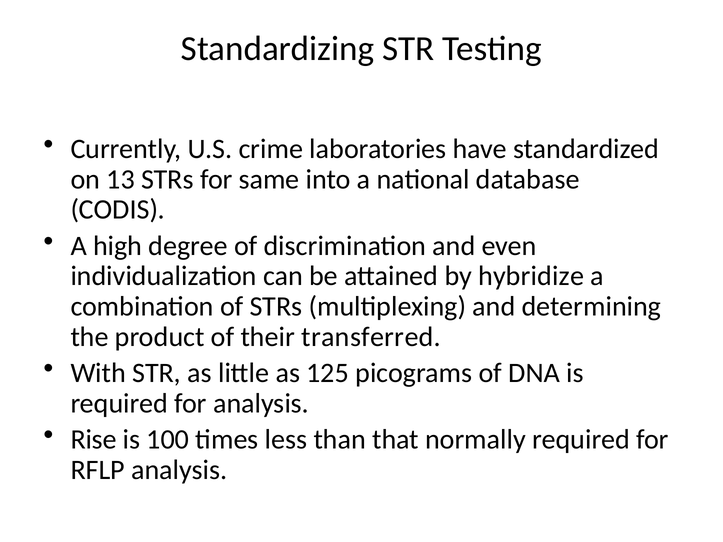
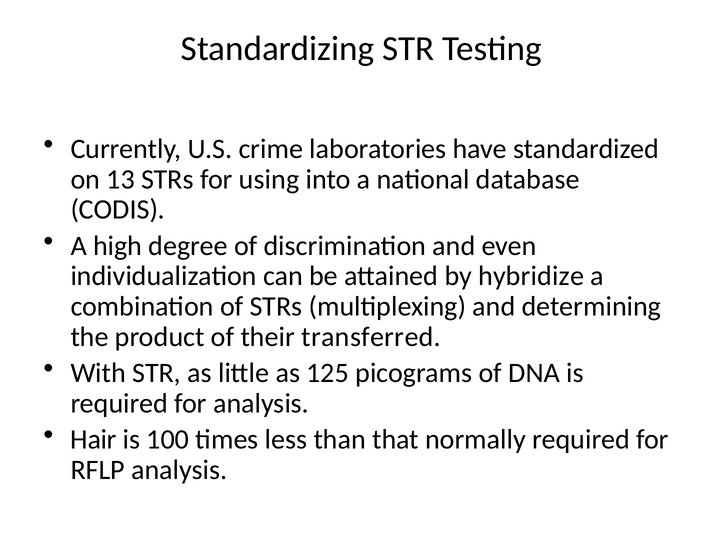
same: same -> using
Rise: Rise -> Hair
